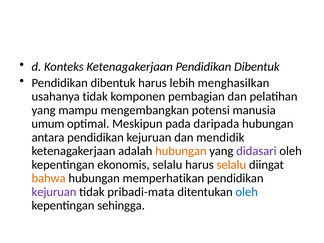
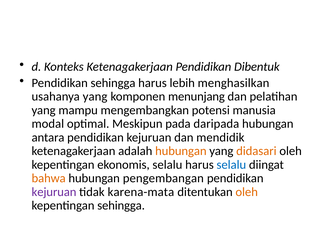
dibentuk at (113, 83): dibentuk -> sehingga
usahanya tidak: tidak -> yang
pembagian: pembagian -> menunjang
umum: umum -> modal
didasari colour: purple -> orange
selalu at (231, 165) colour: orange -> blue
memperhatikan: memperhatikan -> pengembangan
pribadi-mata: pribadi-mata -> karena-mata
oleh at (247, 192) colour: blue -> orange
